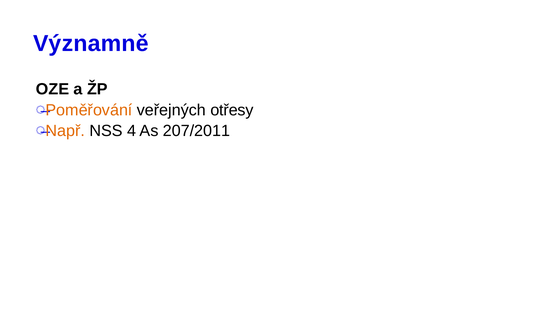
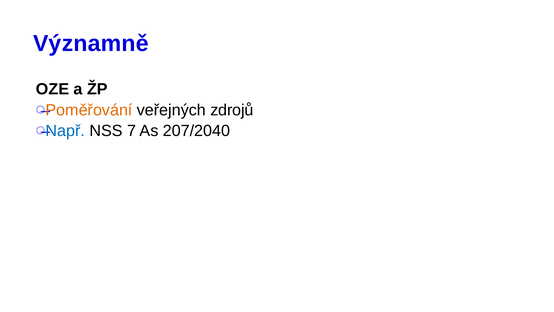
otřesy: otřesy -> zdrojů
Např colour: orange -> blue
4: 4 -> 7
207/2011: 207/2011 -> 207/2040
